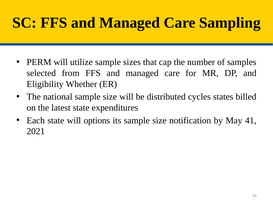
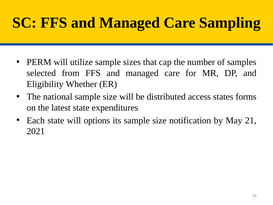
cycles: cycles -> access
billed: billed -> forms
41: 41 -> 21
